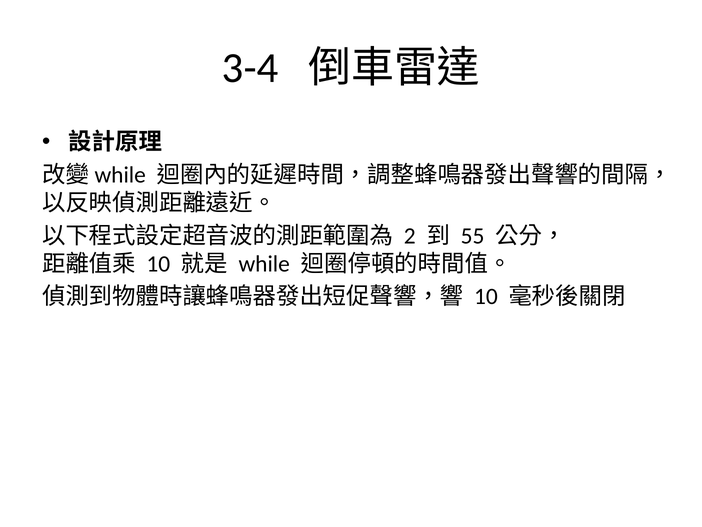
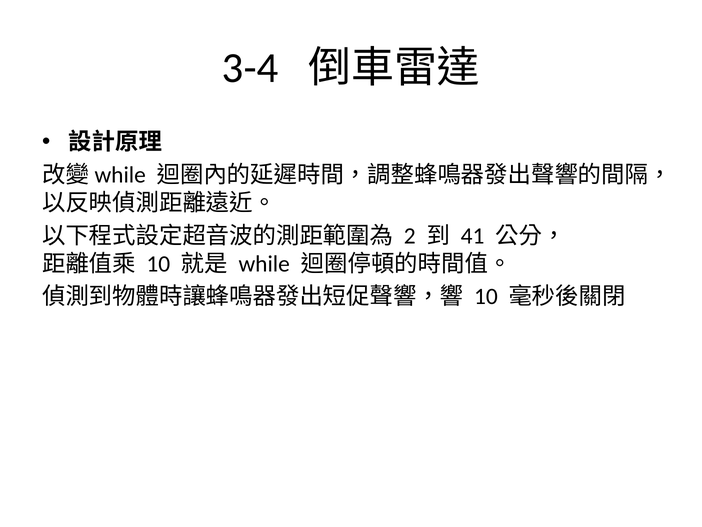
55: 55 -> 41
